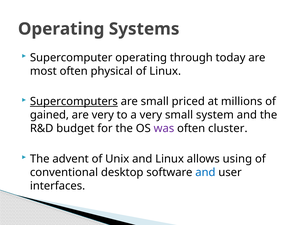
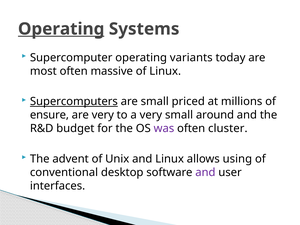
Operating at (61, 29) underline: none -> present
through: through -> variants
physical: physical -> massive
gained: gained -> ensure
system: system -> around
and at (205, 172) colour: blue -> purple
